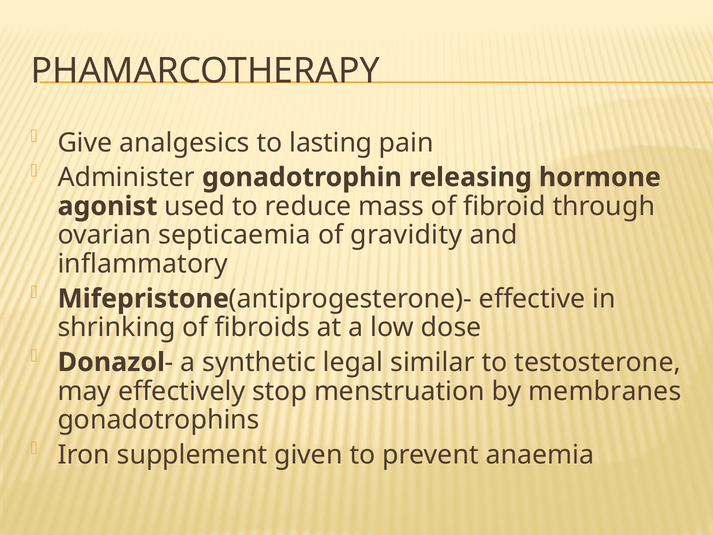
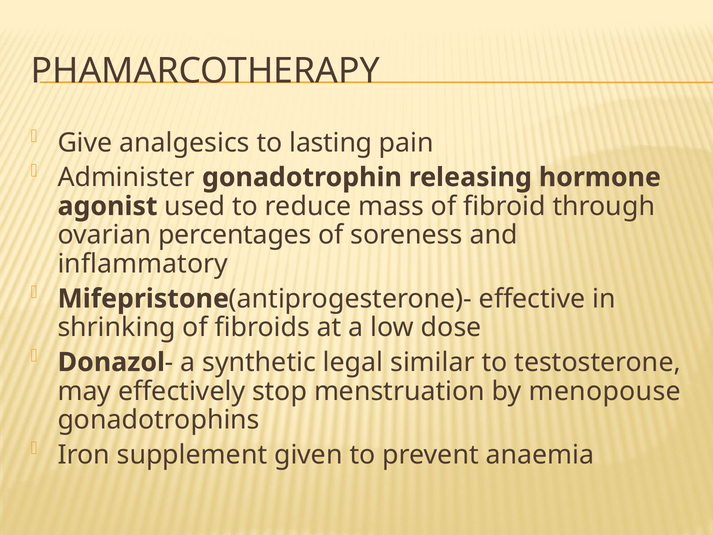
septicaemia: septicaemia -> percentages
gravidity: gravidity -> soreness
membranes: membranes -> menopouse
